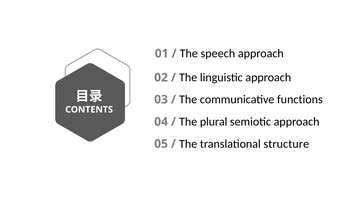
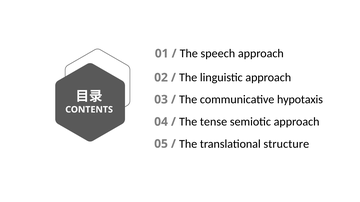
functions: functions -> hypotaxis
plural: plural -> tense
